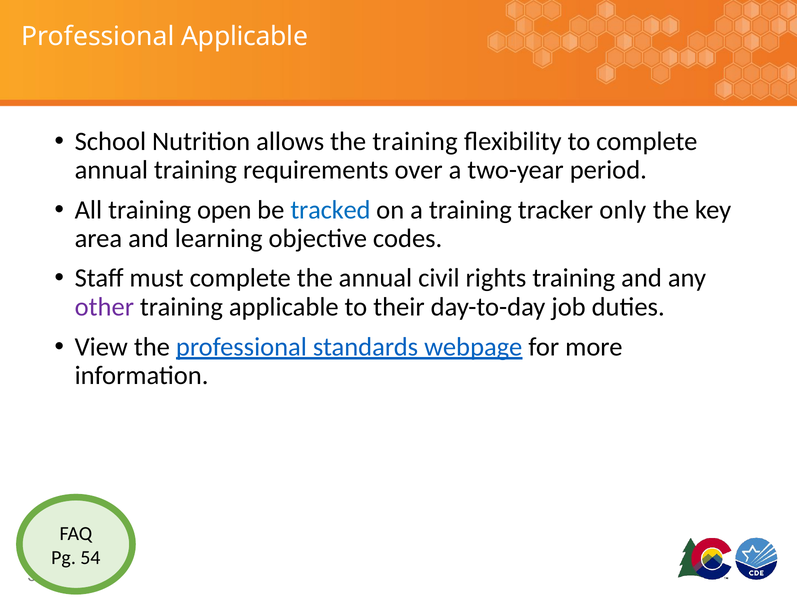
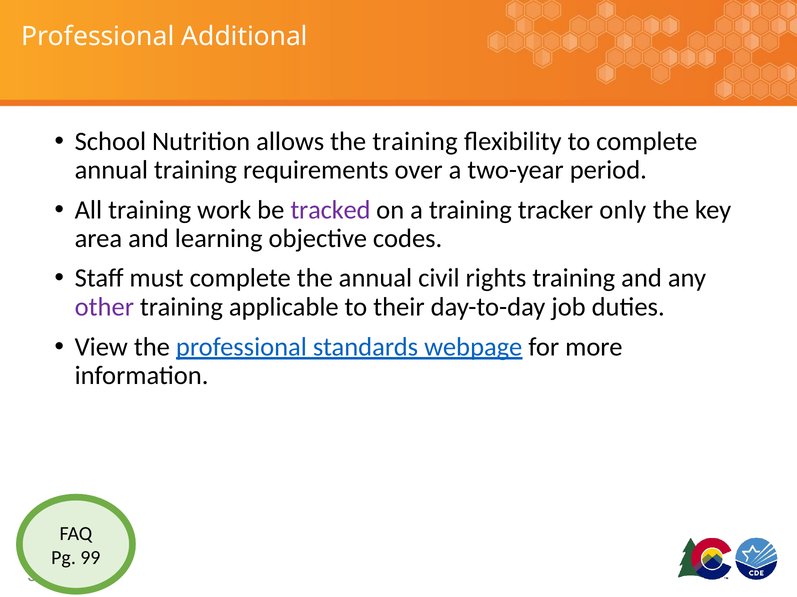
Professional Applicable: Applicable -> Additional
open: open -> work
tracked colour: blue -> purple
54: 54 -> 99
